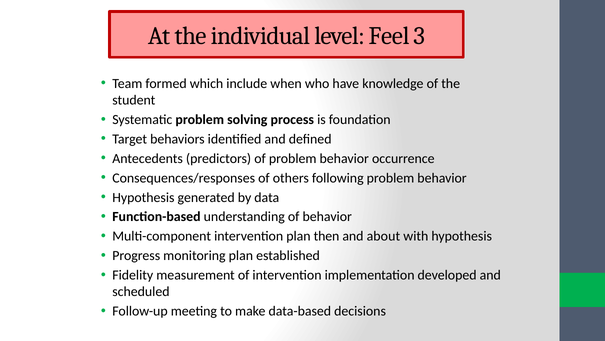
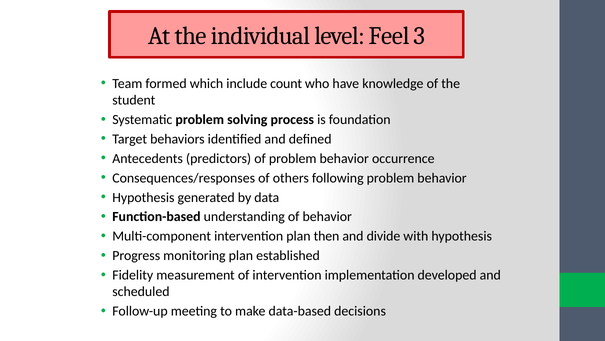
when: when -> count
about: about -> divide
